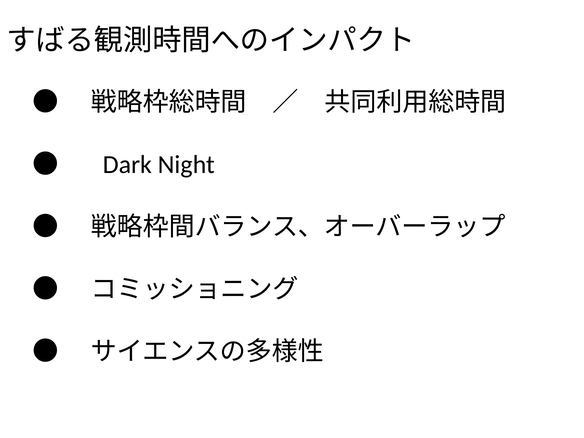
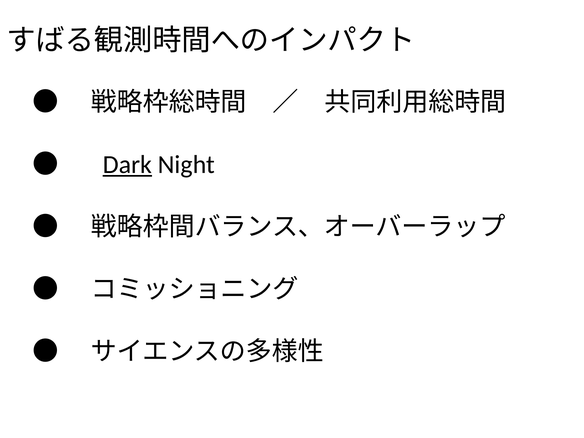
Dark underline: none -> present
